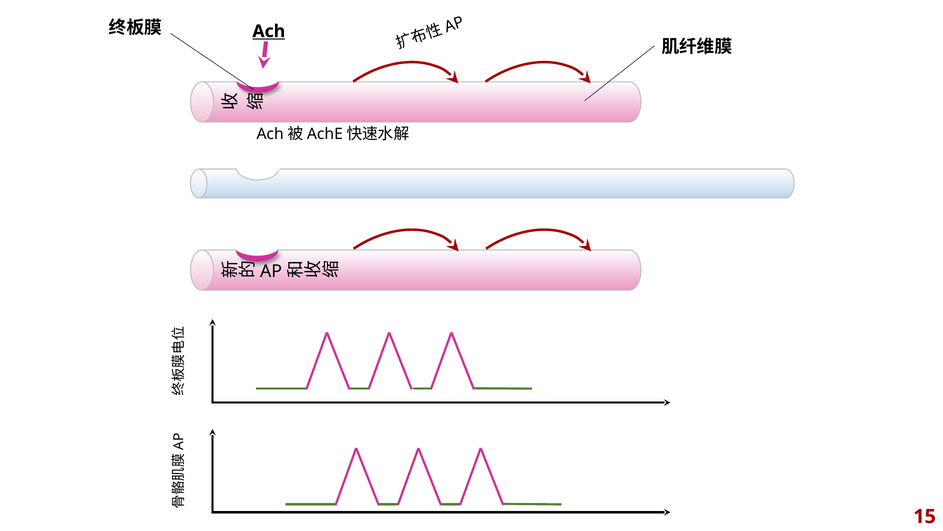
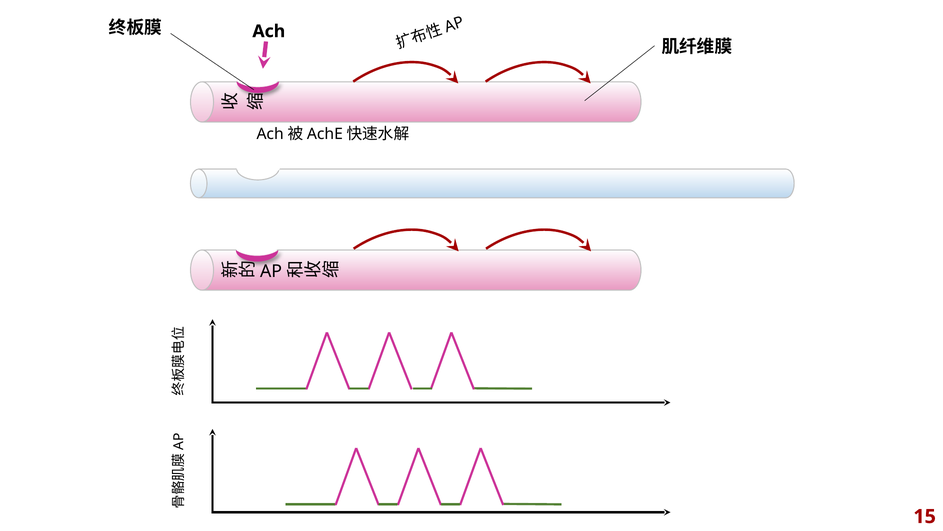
Ach underline: present -> none
